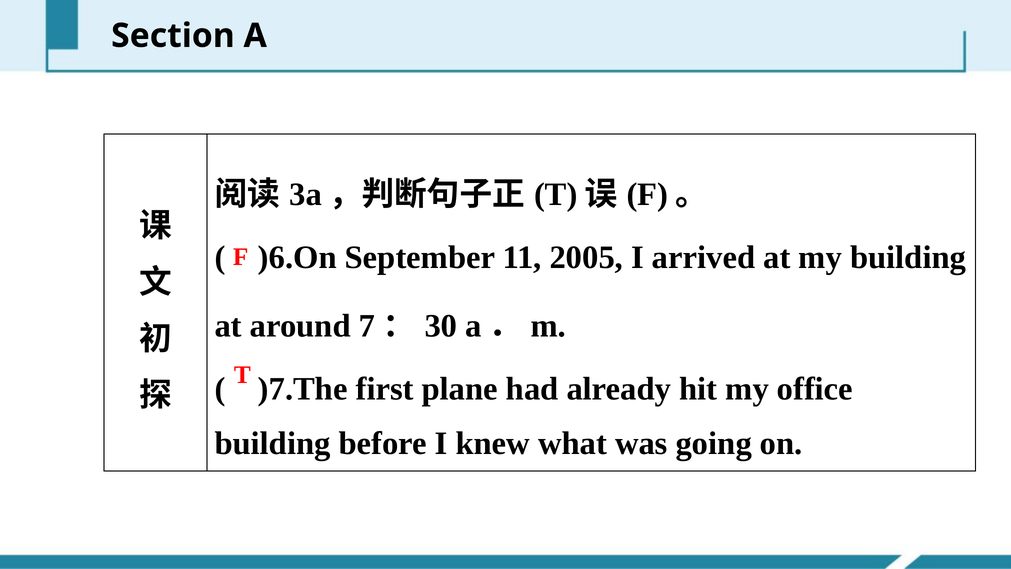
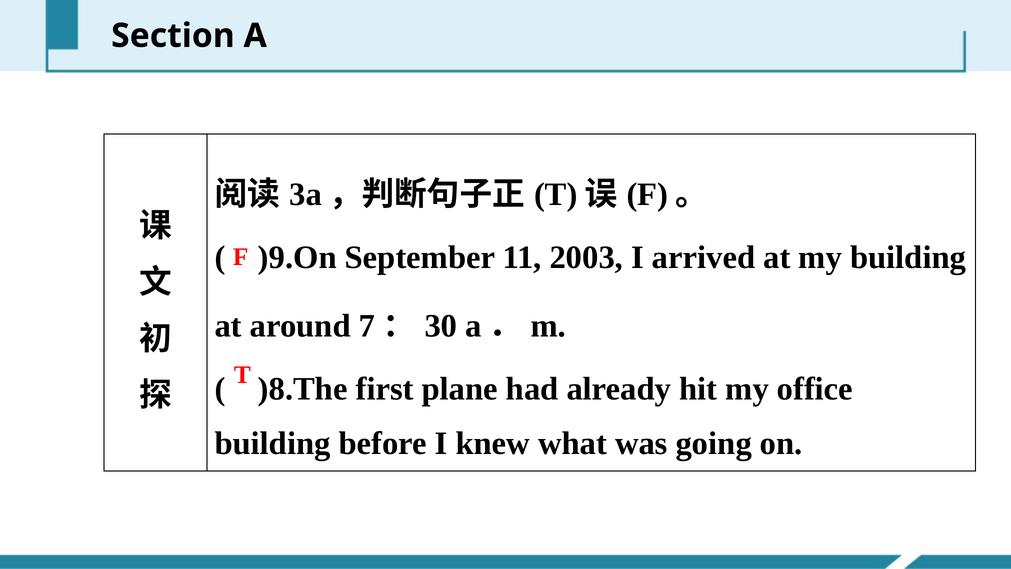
)6.On: )6.On -> )9.On
2005: 2005 -> 2003
)7.The: )7.The -> )8.The
